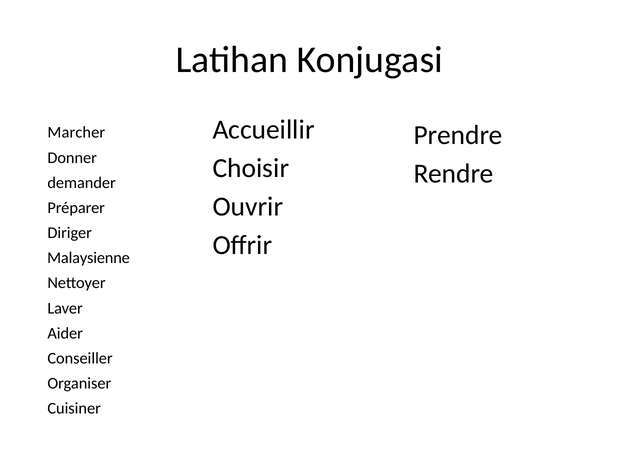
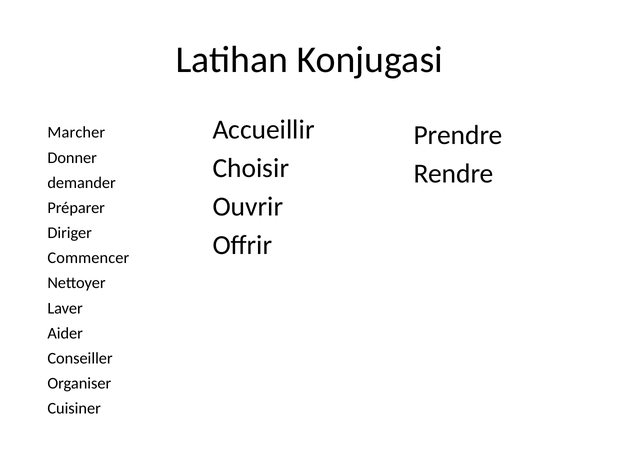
Malaysienne: Malaysienne -> Commencer
